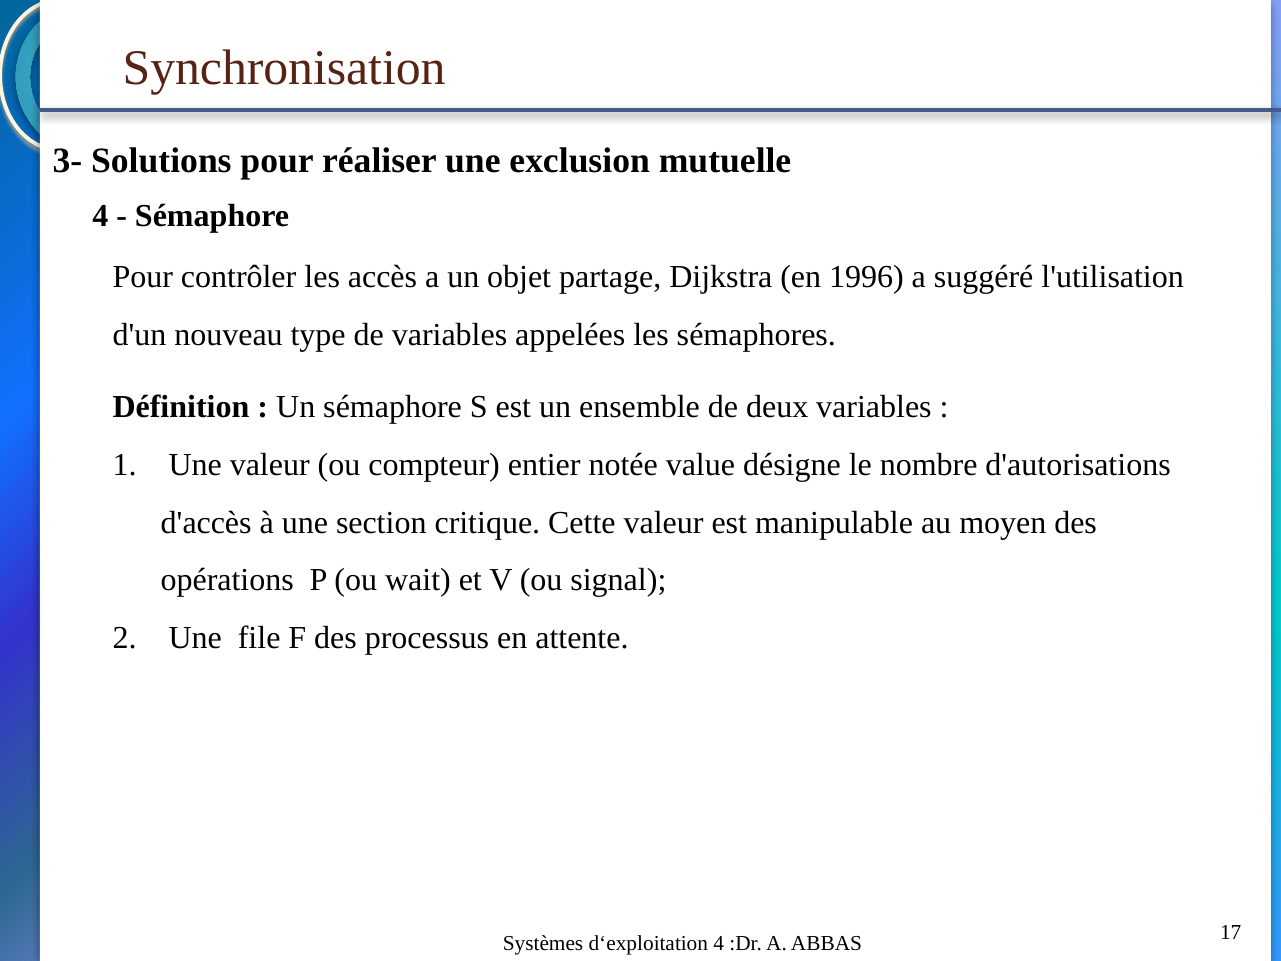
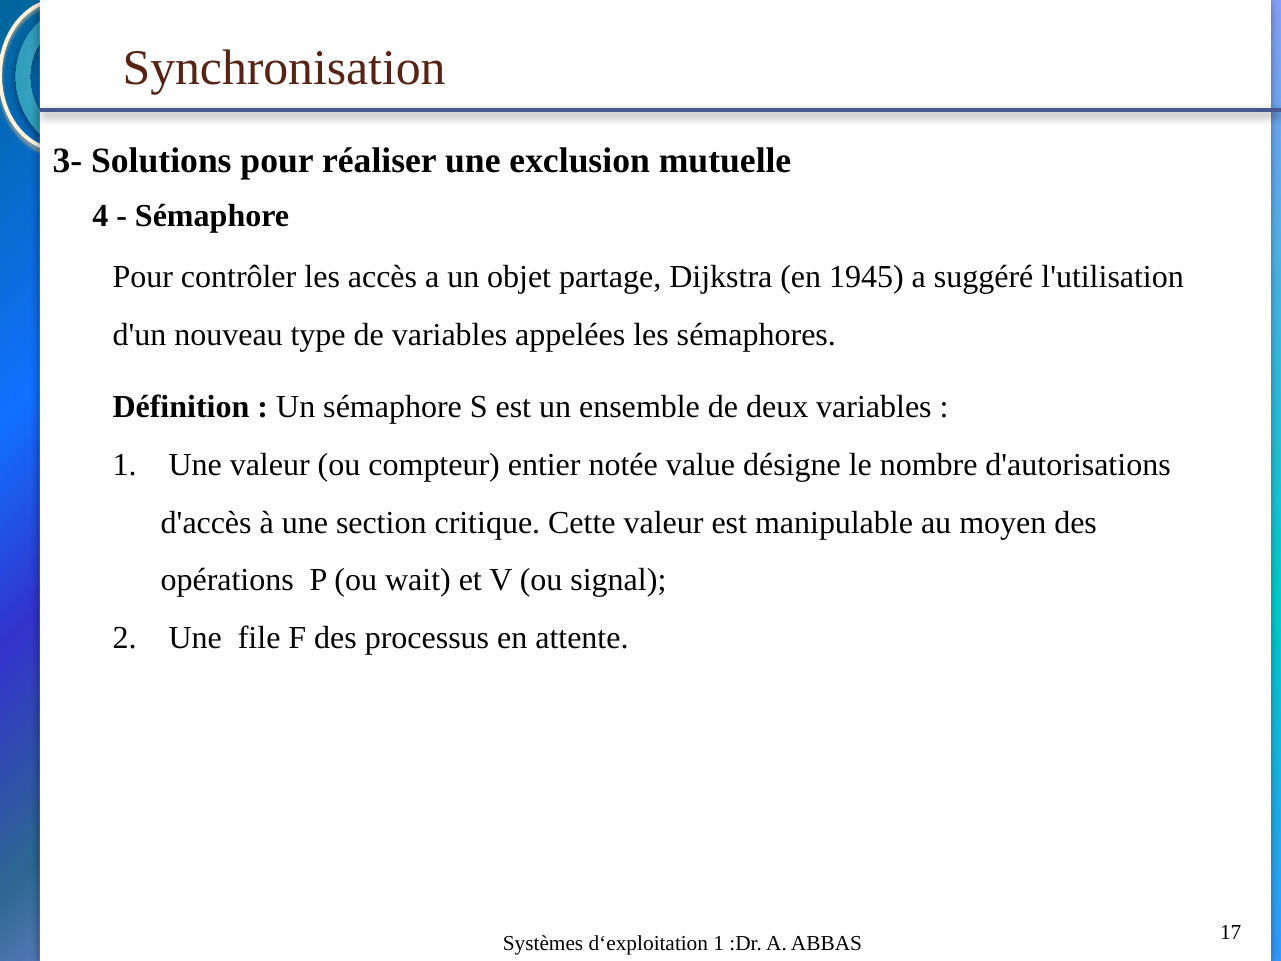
1996: 1996 -> 1945
d‘exploitation 4: 4 -> 1
